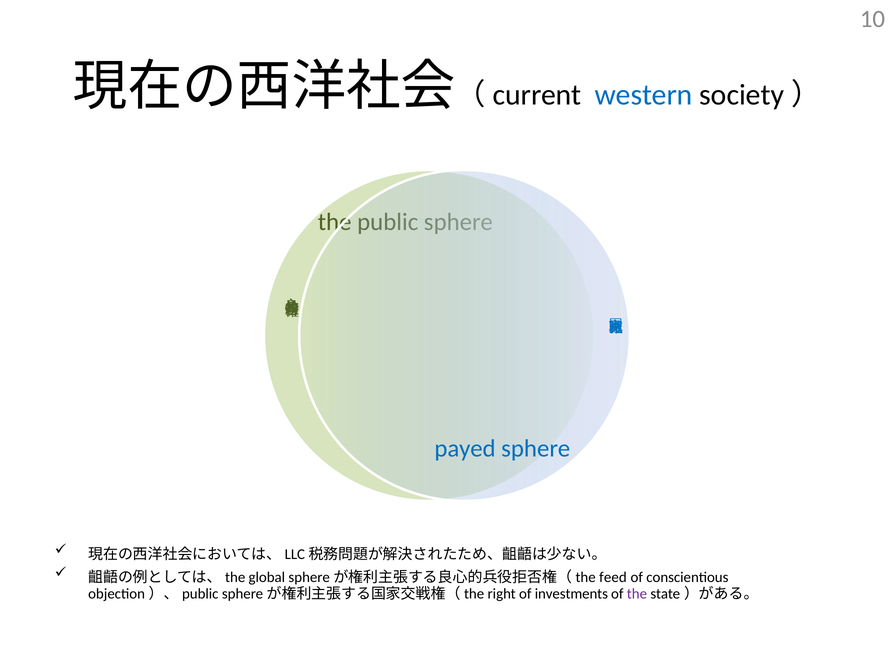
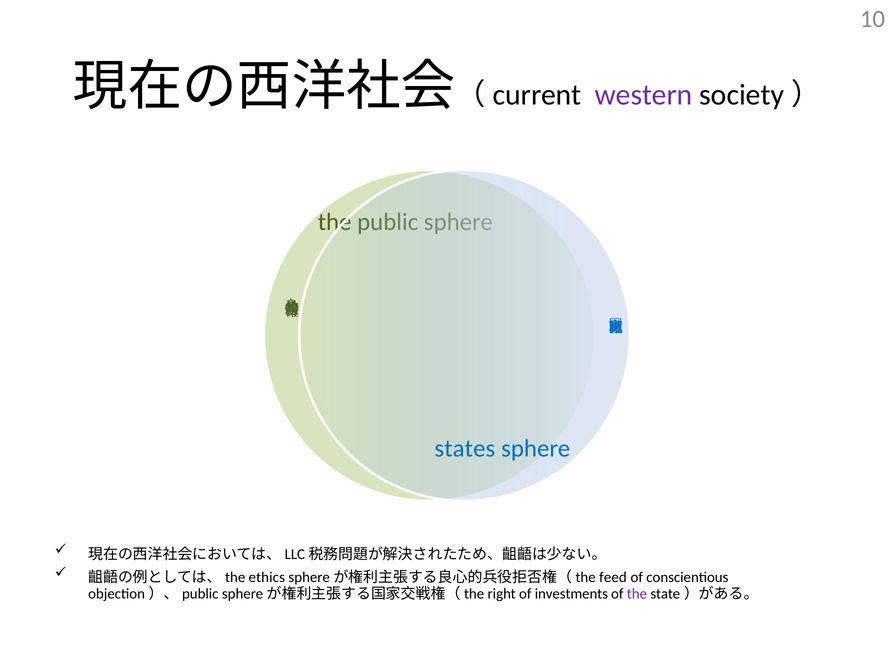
western colour: blue -> purple
payed: payed -> states
global: global -> ethics
